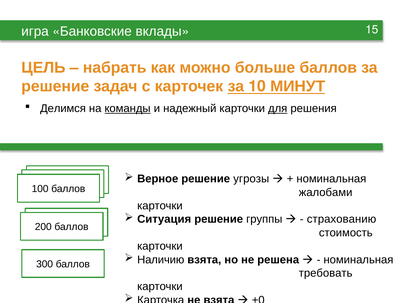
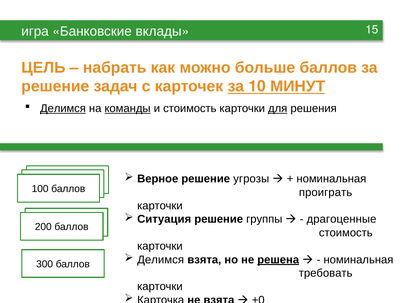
Делимся at (63, 109) underline: none -> present
и надежный: надежный -> стоимость
жалобами: жалобами -> проиграть
страхованию: страхованию -> драгоценные
Наличию at (161, 260): Наличию -> Делимся
решена underline: none -> present
